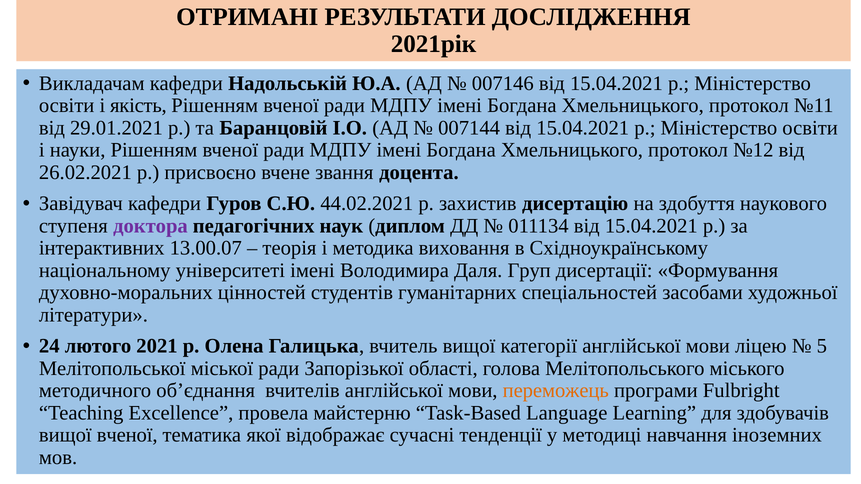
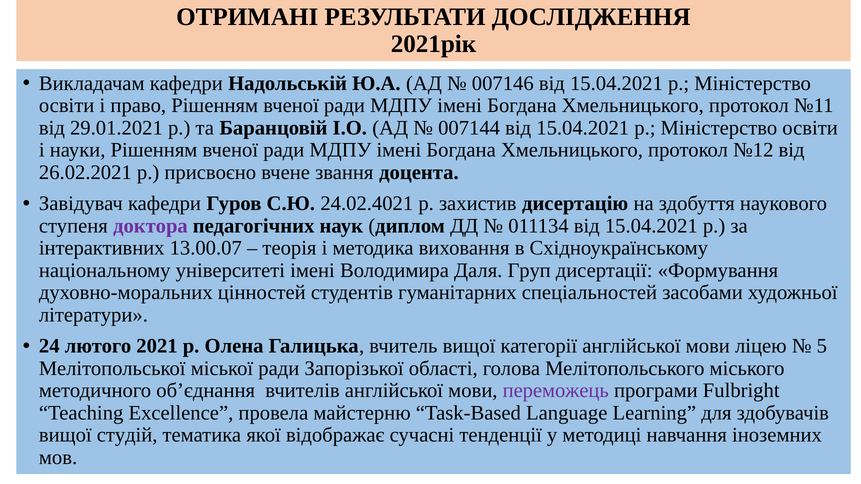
якість: якість -> право
44.02.2021: 44.02.2021 -> 24.02.4021
переможець colour: orange -> purple
вищої вченої: вченої -> студій
